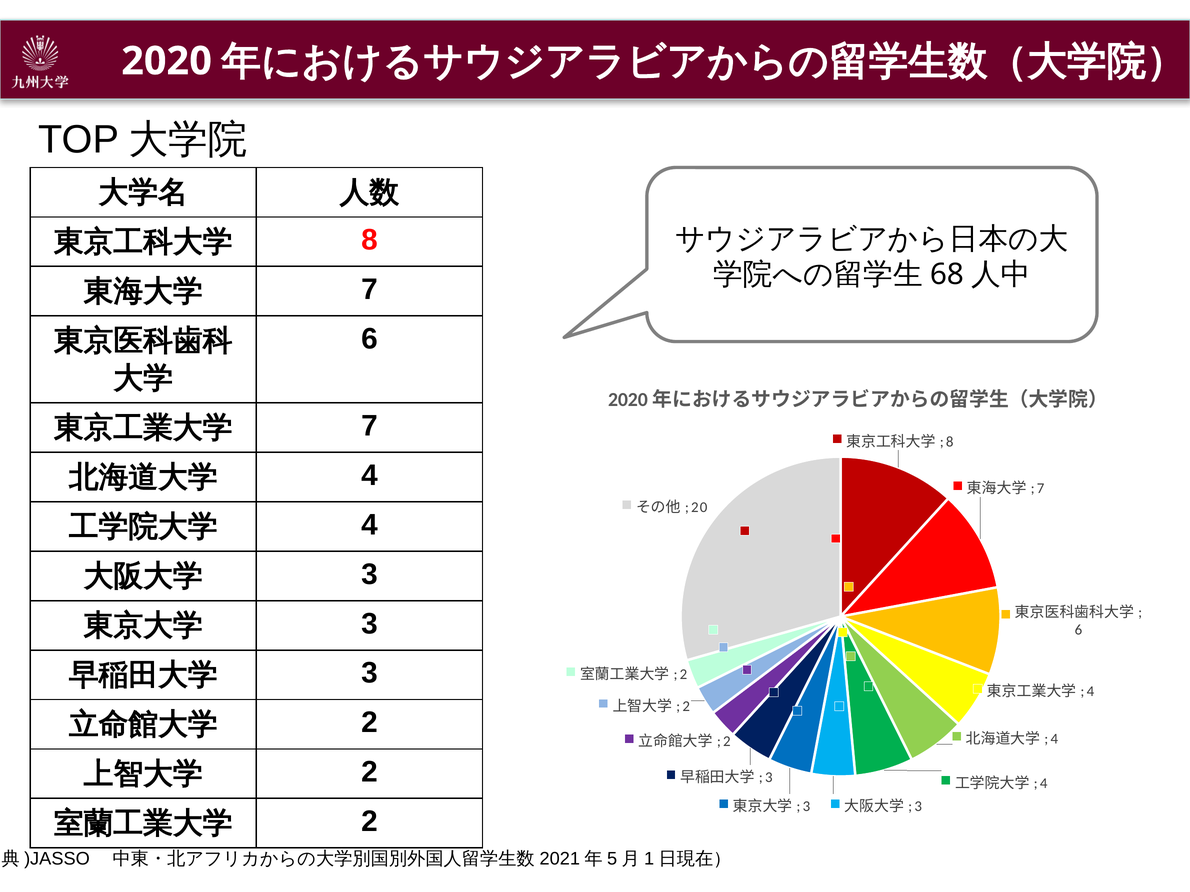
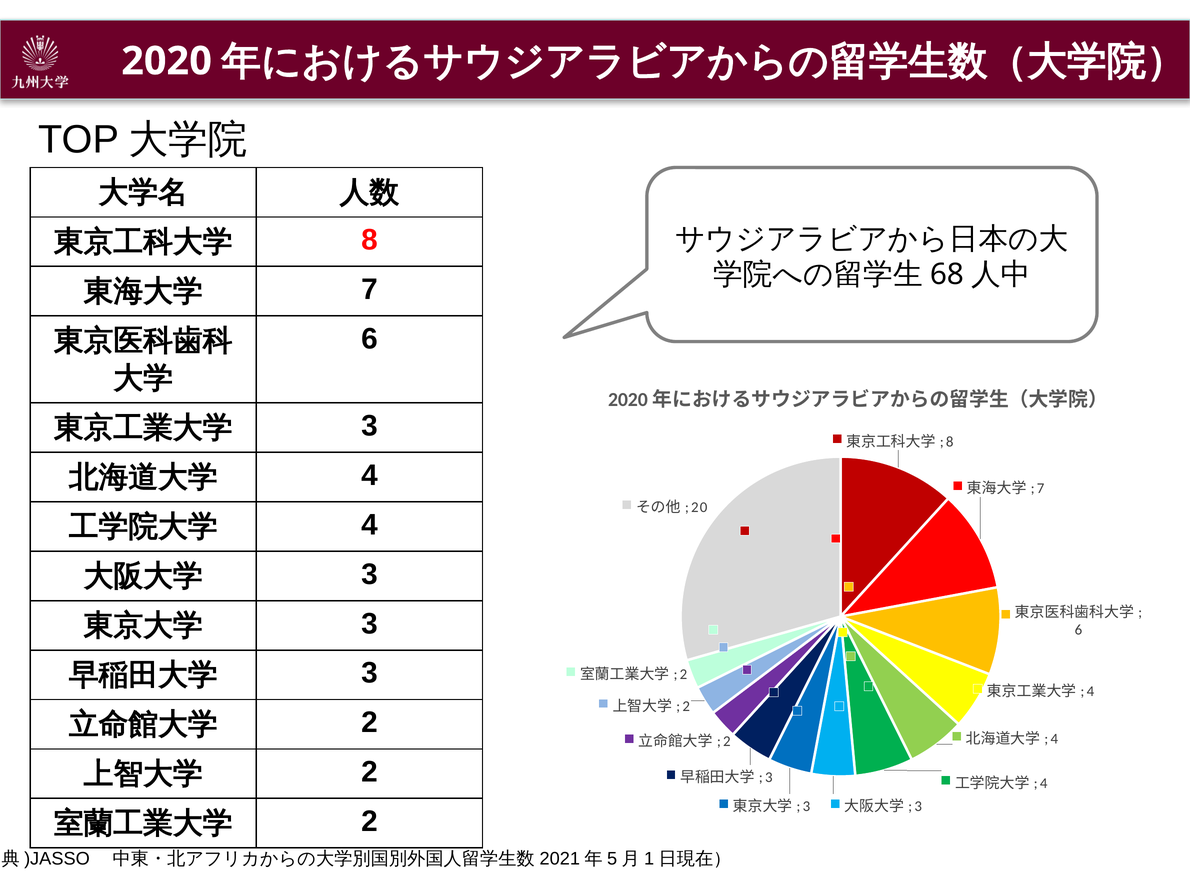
7 at (369, 426): 7 -> 3
